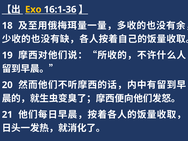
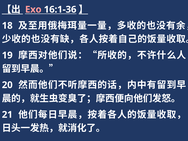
Exo colour: yellow -> pink
